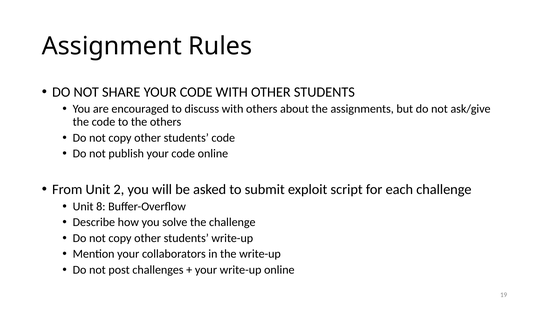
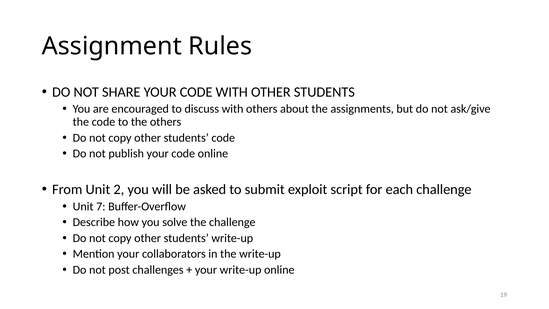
8: 8 -> 7
